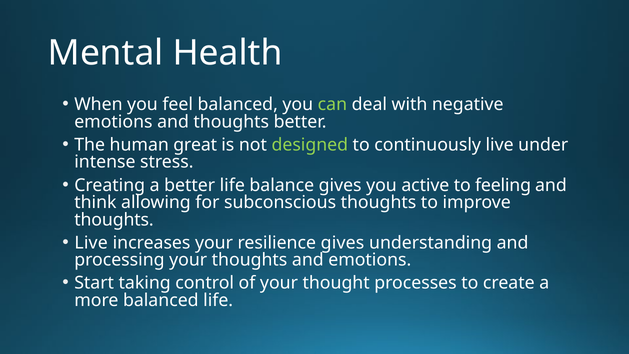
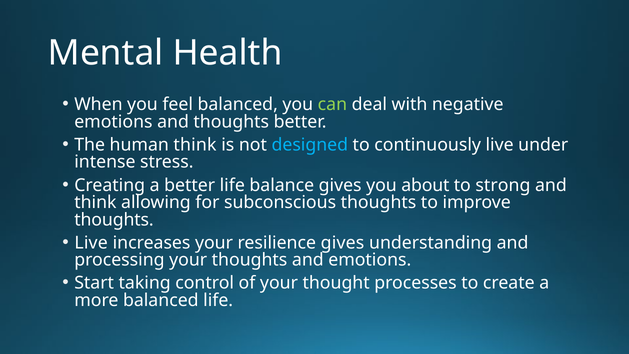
human great: great -> think
designed colour: light green -> light blue
active: active -> about
feeling: feeling -> strong
